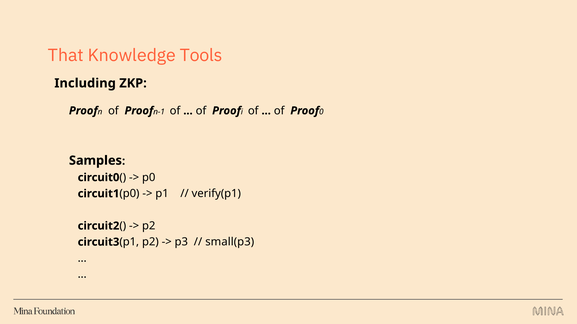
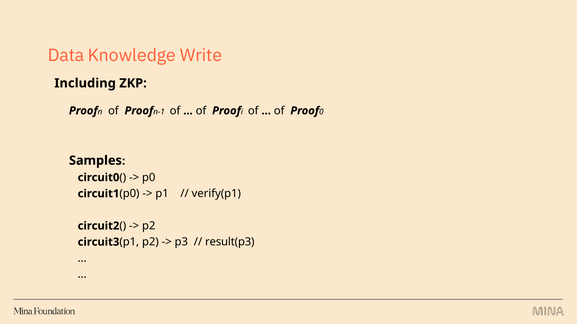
That: That -> Data
Tools: Tools -> Write
small(p3: small(p3 -> result(p3
